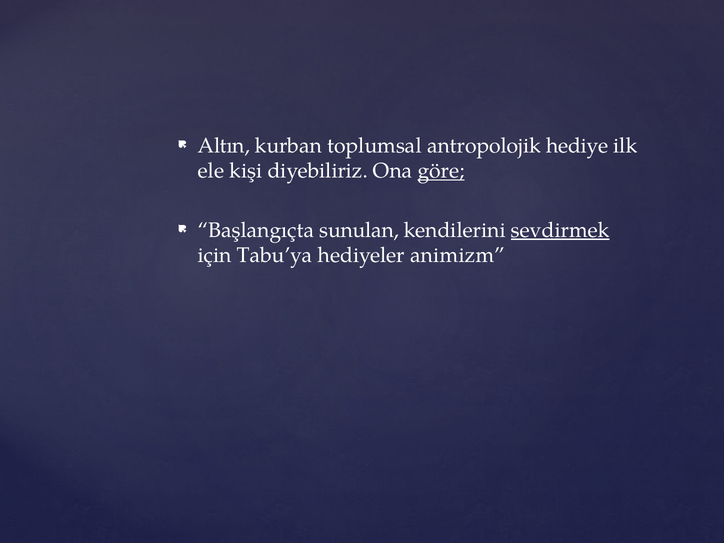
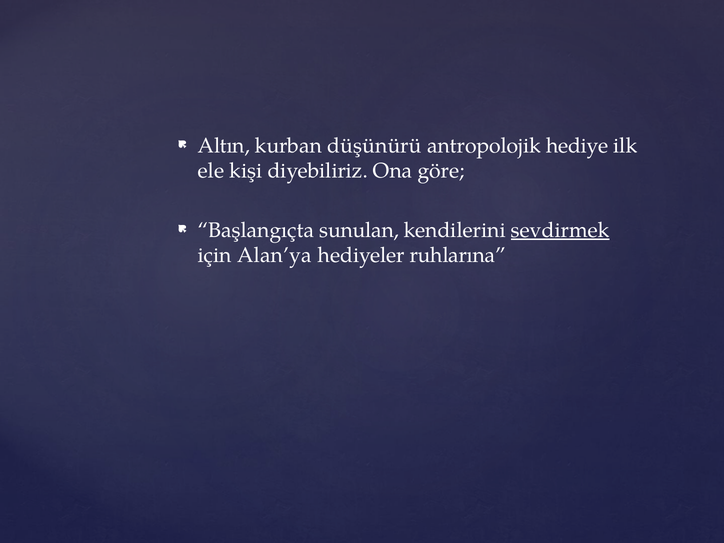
toplumsal: toplumsal -> düşünürü
göre underline: present -> none
Tabu’ya: Tabu’ya -> Alan’ya
animizm: animizm -> ruhlarına
